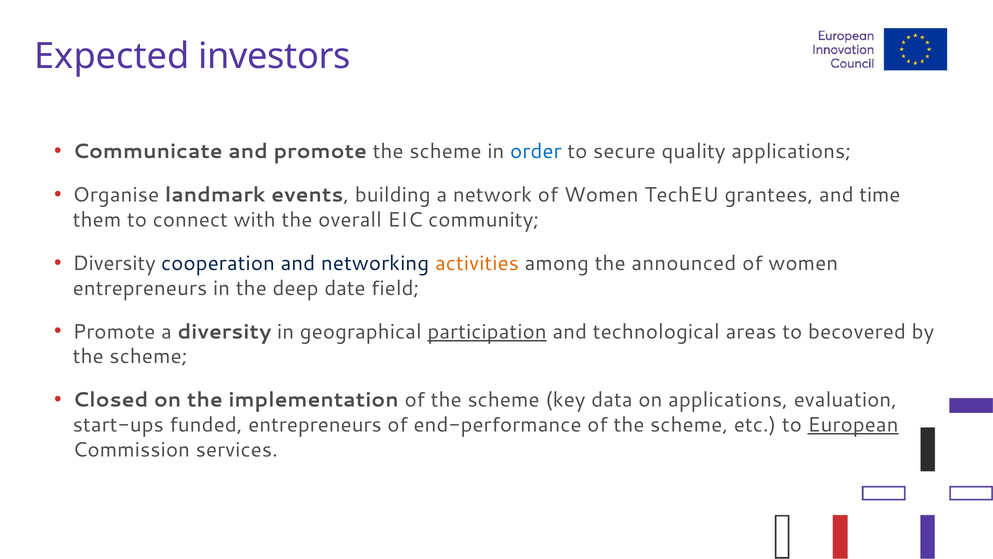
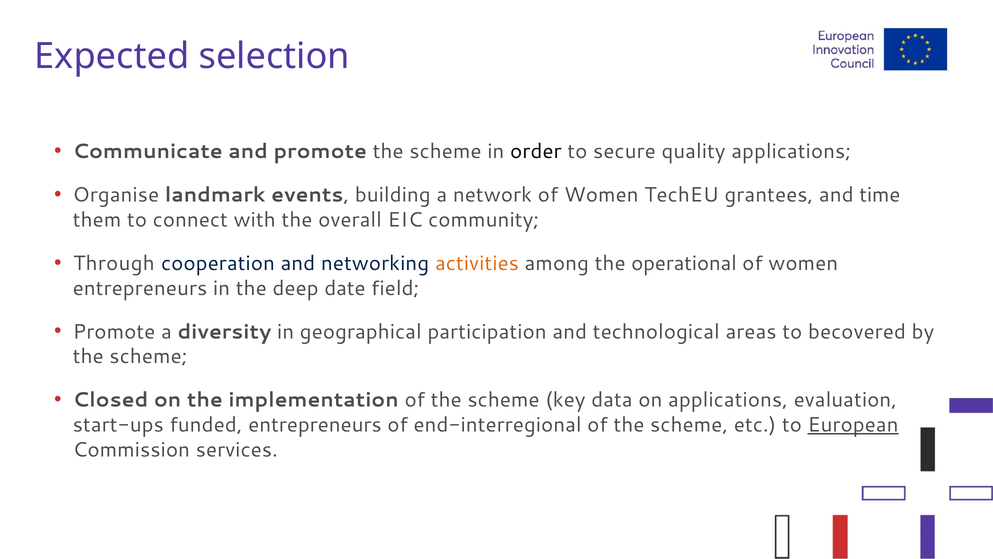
investors: investors -> selection
order colour: blue -> black
Diversity at (114, 263): Diversity -> Through
announced: announced -> operational
participation underline: present -> none
end-performance: end-performance -> end-interregional
